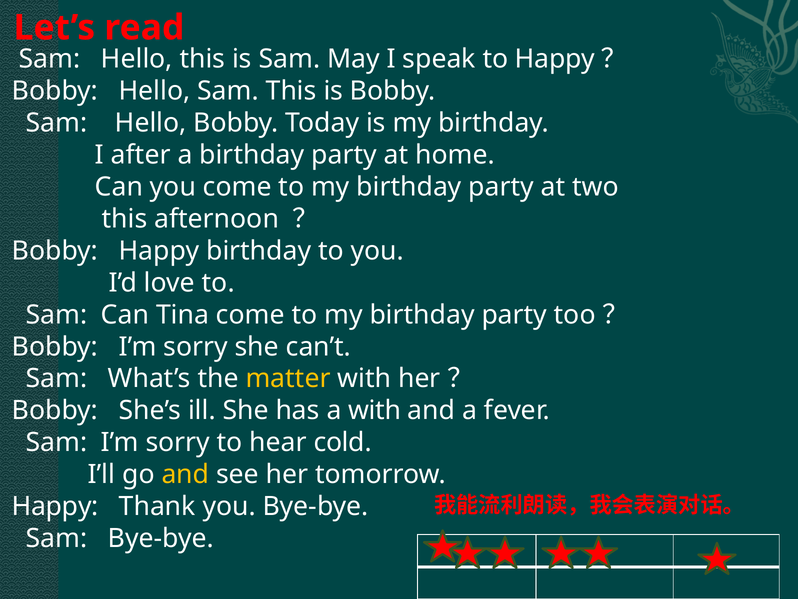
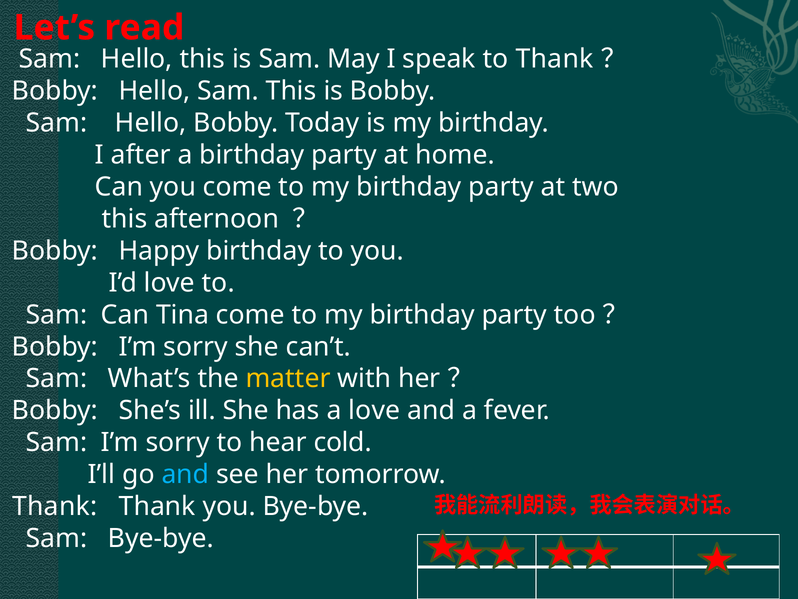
to Happy: Happy -> Thank
a with: with -> love
and at (185, 474) colour: yellow -> light blue
Happy at (55, 506): Happy -> Thank
